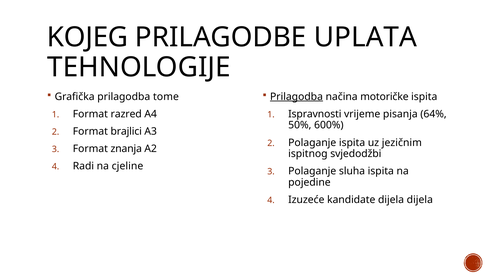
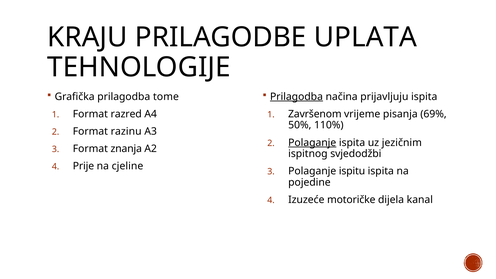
KOJEG: KOJEG -> KRAJU
motoričke: motoričke -> prijavljuju
Ispravnosti: Ispravnosti -> Završenom
64%: 64% -> 69%
600%: 600% -> 110%
brajlici: brajlici -> razinu
Polaganje at (312, 143) underline: none -> present
Radi: Radi -> Prije
sluha: sluha -> ispitu
kandidate: kandidate -> motoričke
dijela dijela: dijela -> kanal
